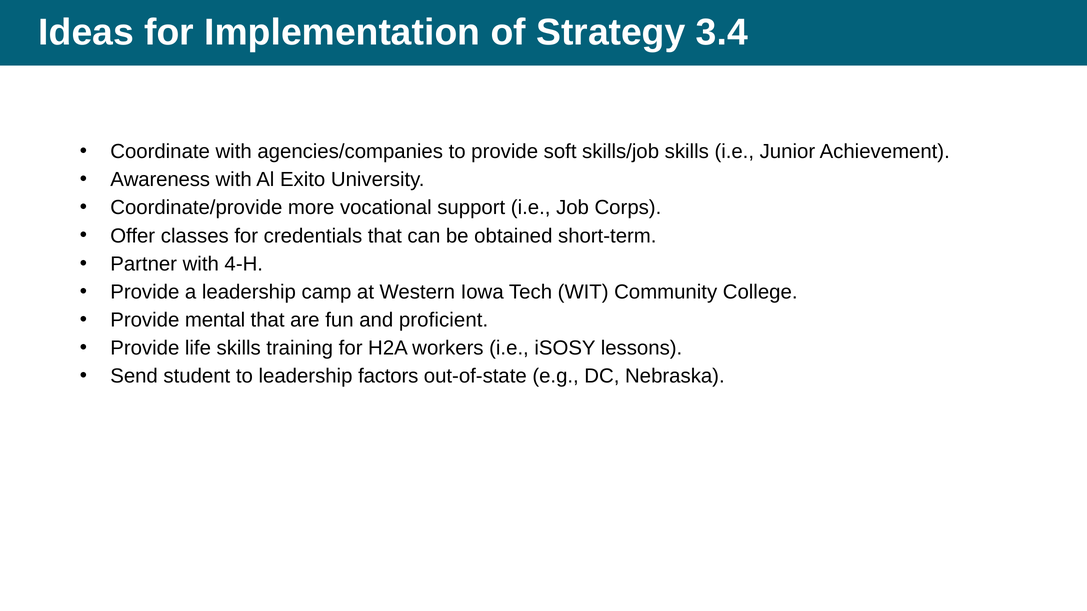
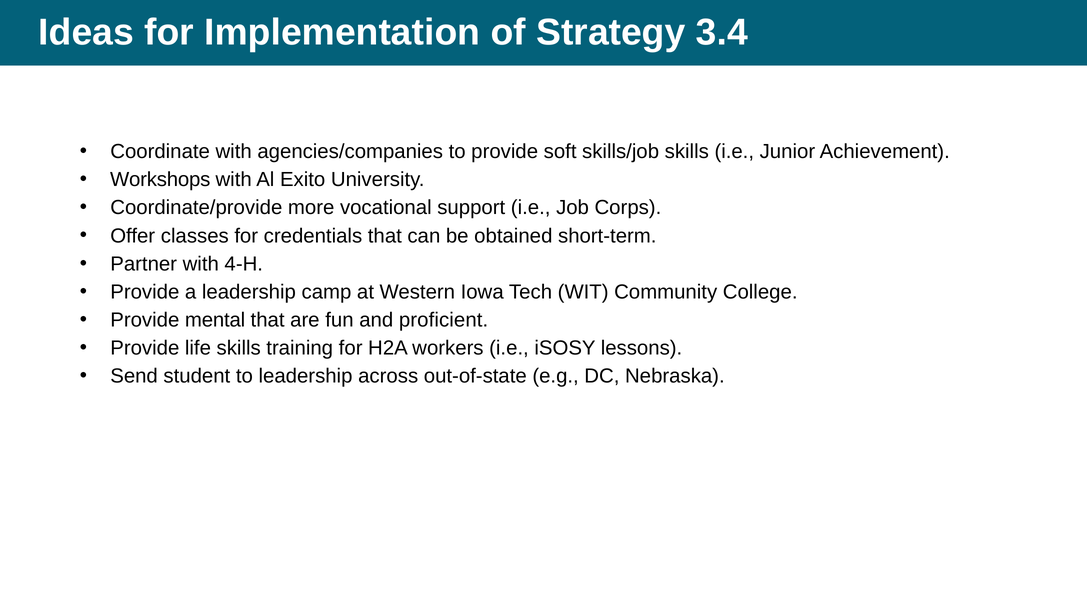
Awareness: Awareness -> Workshops
factors: factors -> across
